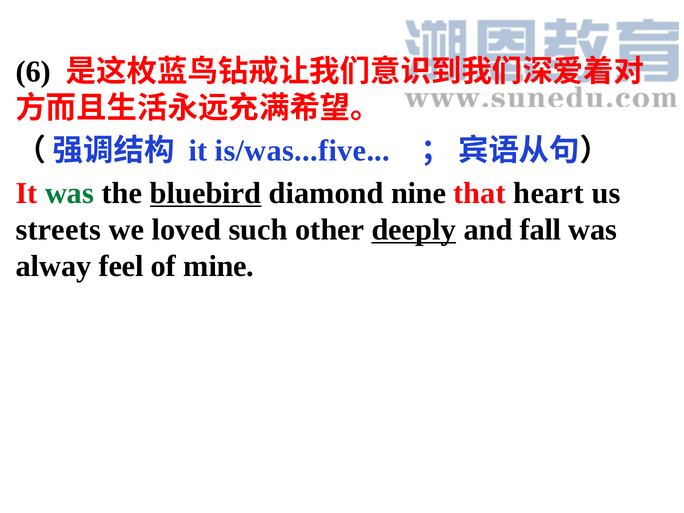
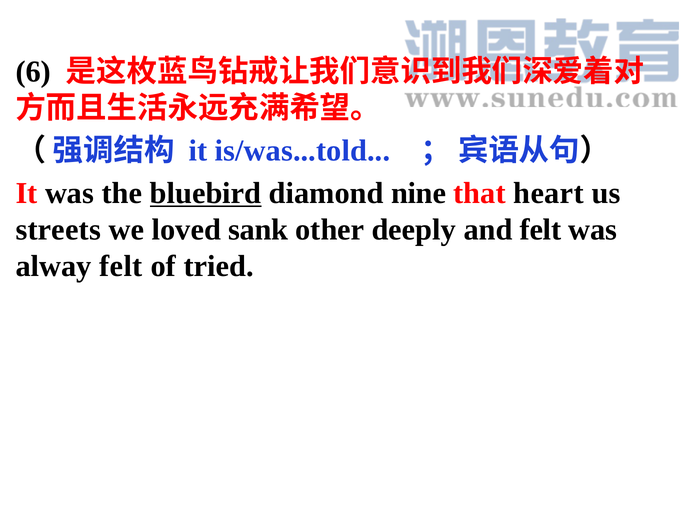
is/was...five: is/was...five -> is/was...told
was at (70, 193) colour: green -> black
such: such -> sank
deeply underline: present -> none
and fall: fall -> felt
alway feel: feel -> felt
mine: mine -> tried
